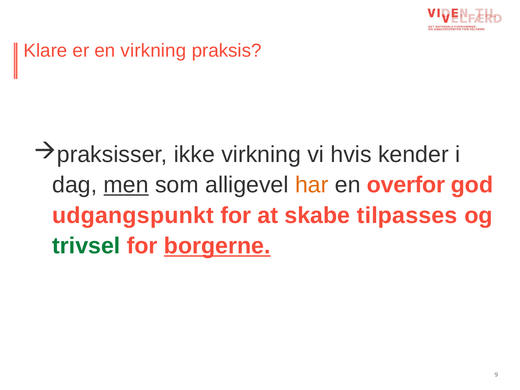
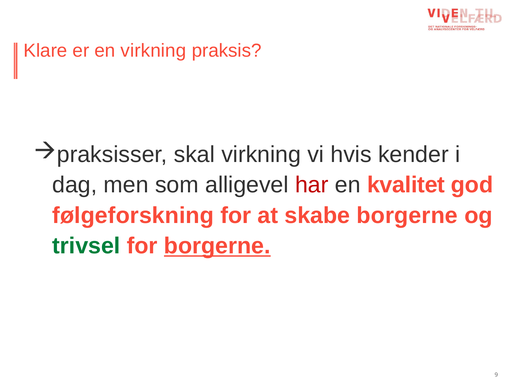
ikke: ikke -> skal
men underline: present -> none
har colour: orange -> red
overfor: overfor -> kvalitet
udgangspunkt: udgangspunkt -> følgeforskning
skabe tilpasses: tilpasses -> borgerne
